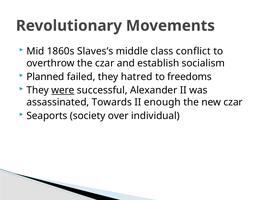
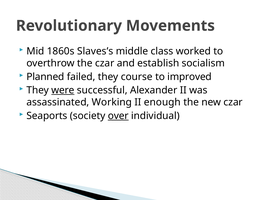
conflict: conflict -> worked
hatred: hatred -> course
freedoms: freedoms -> improved
Towards: Towards -> Working
over underline: none -> present
